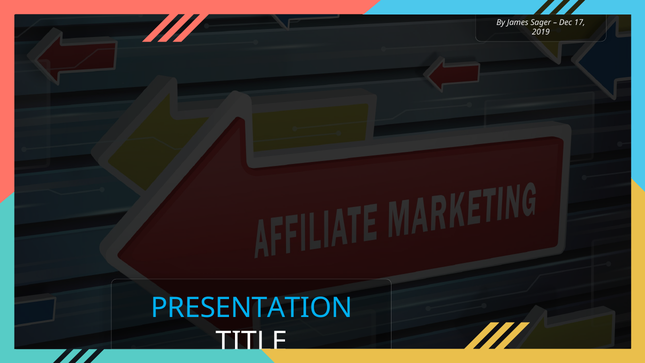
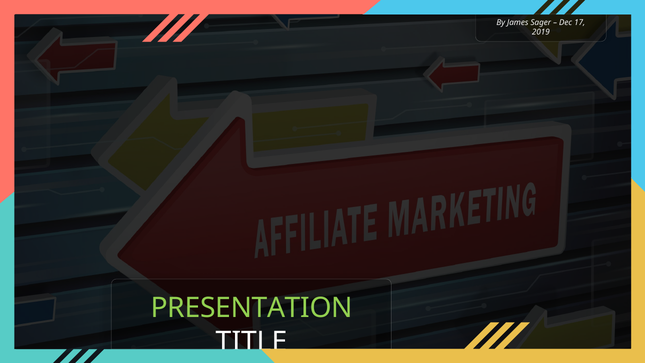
PRESENTATION at (252, 308) colour: light blue -> light green
